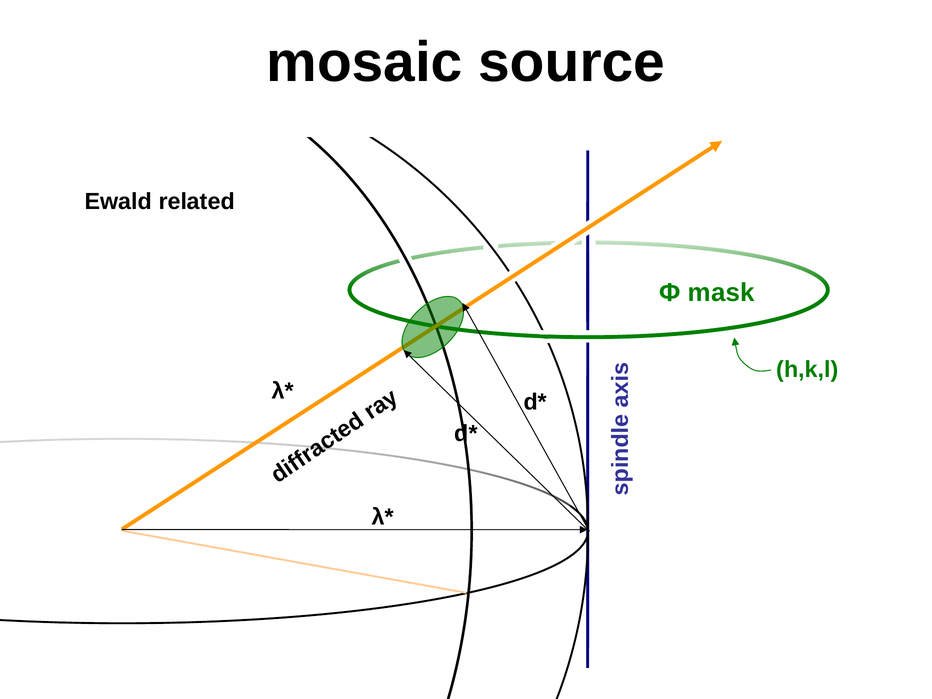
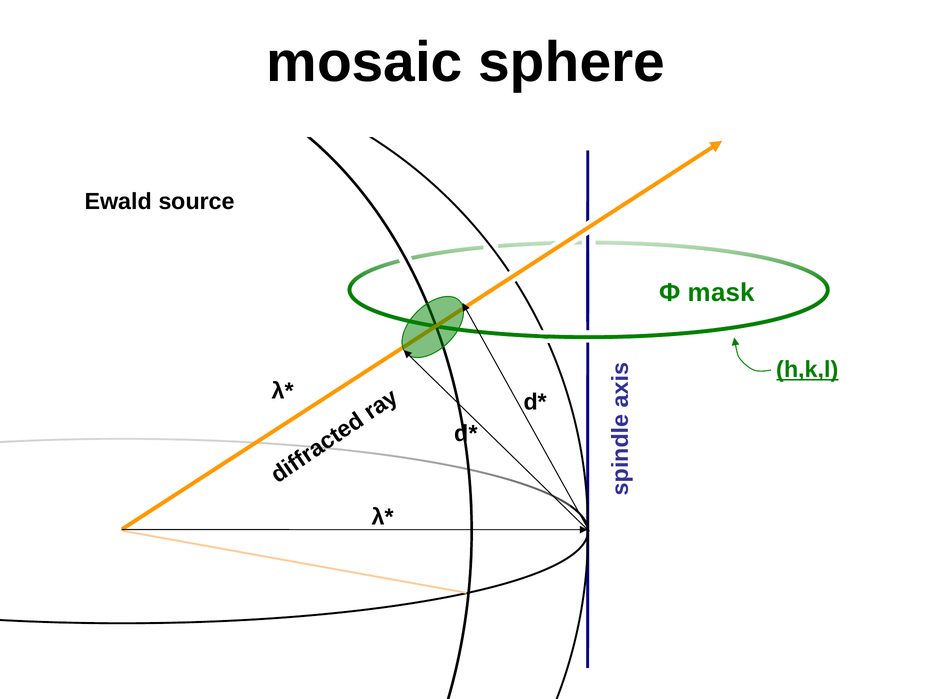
source: source -> sphere
related: related -> source
h,k,l underline: none -> present
